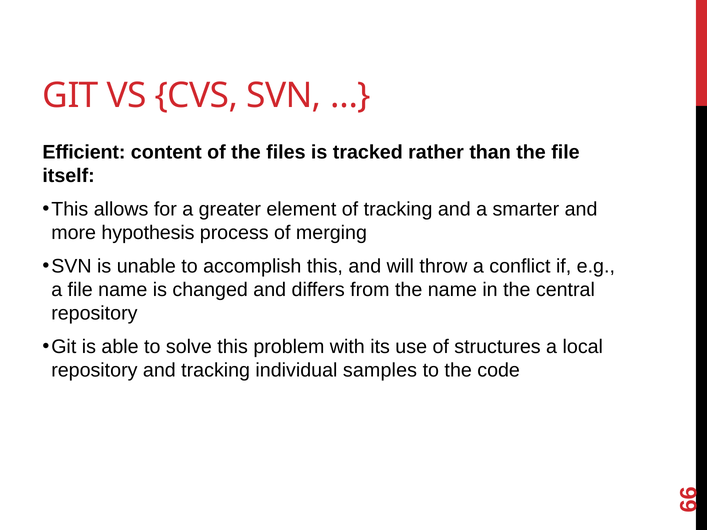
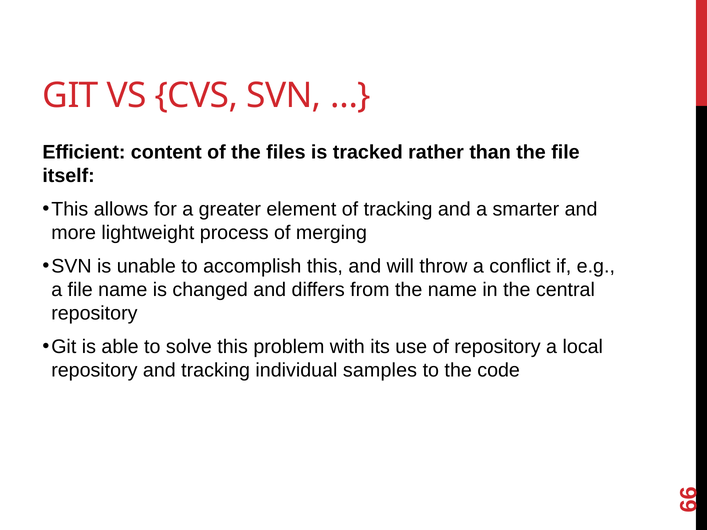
hypothesis: hypothesis -> lightweight
of structures: structures -> repository
